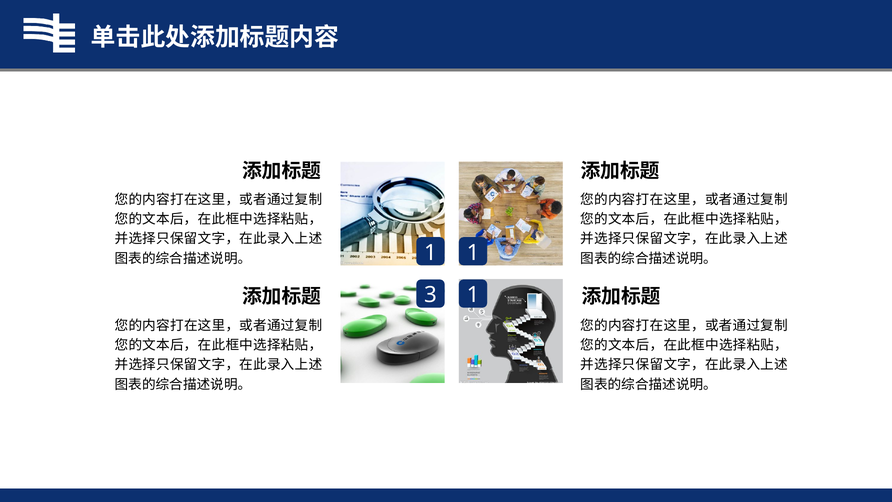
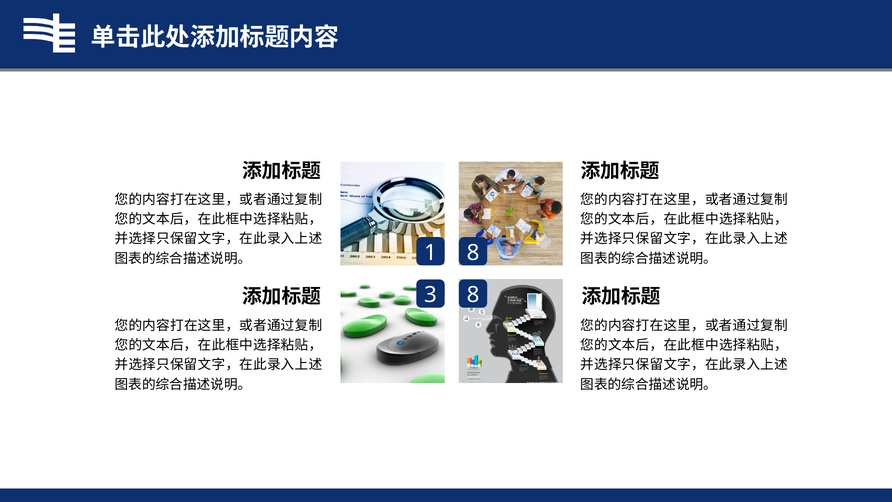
1 1: 1 -> 8
3 1: 1 -> 8
